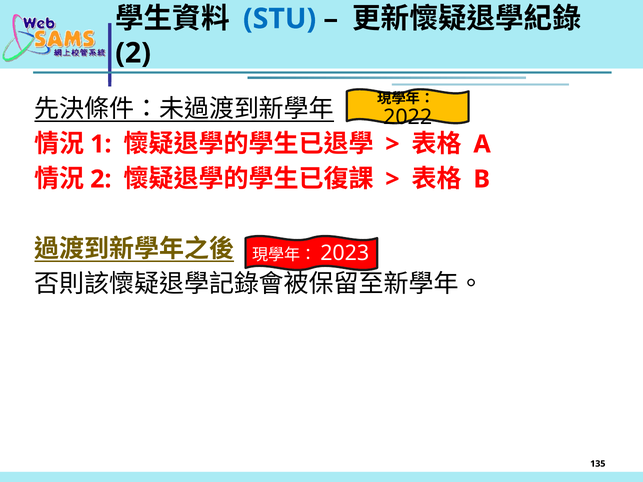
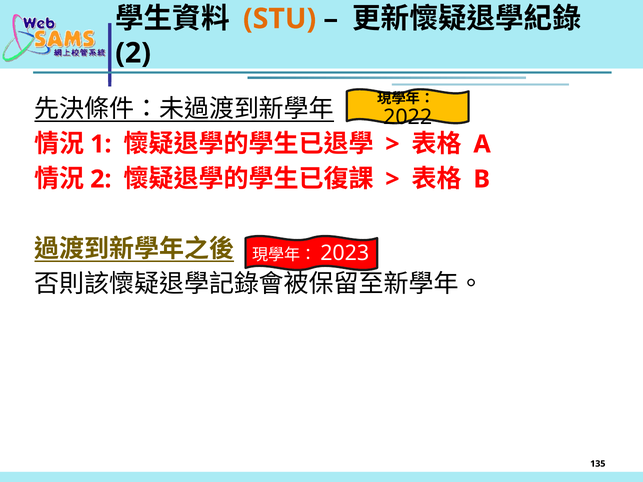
STU colour: blue -> orange
